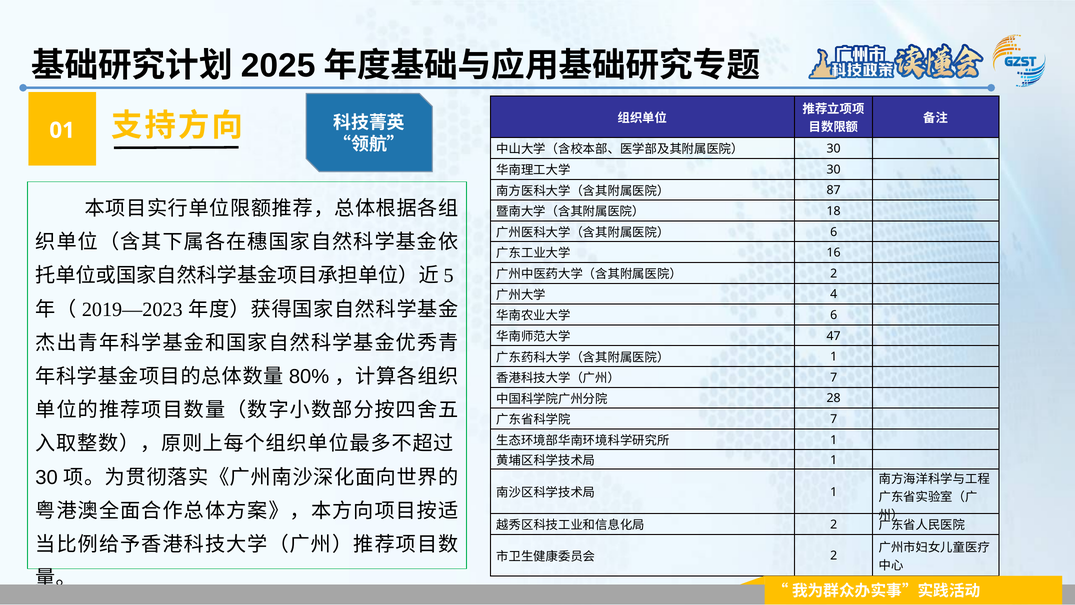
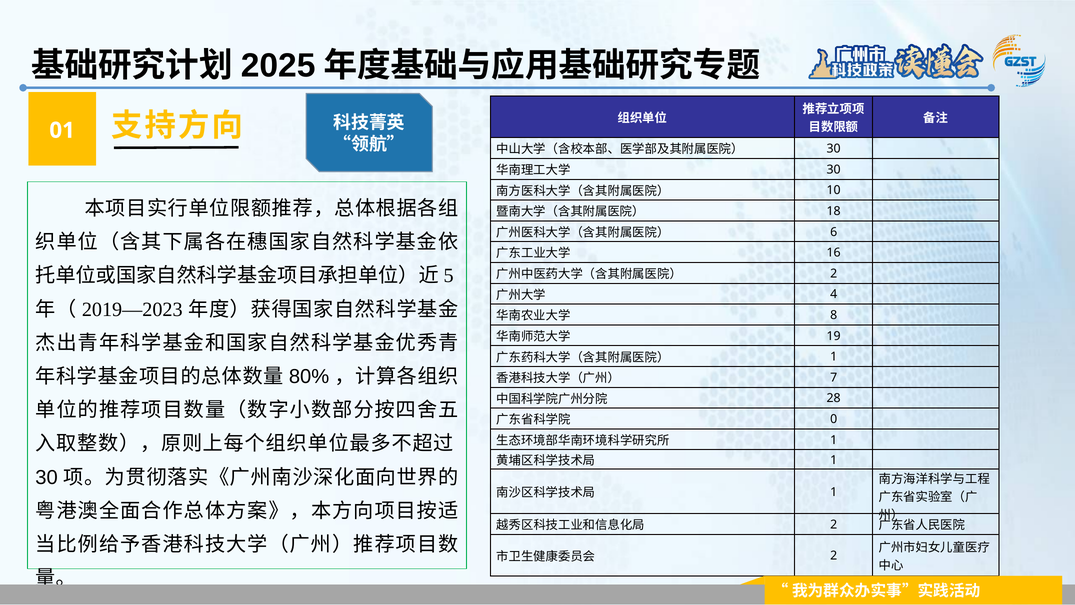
87: 87 -> 10
6 at (834, 315): 6 -> 8
47: 47 -> 19
7 at (834, 419): 7 -> 0
